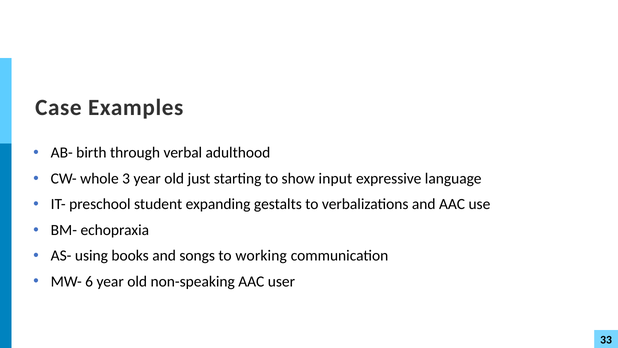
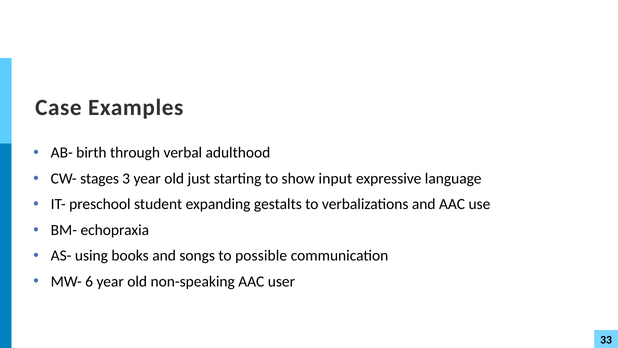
whole: whole -> stages
working: working -> possible
